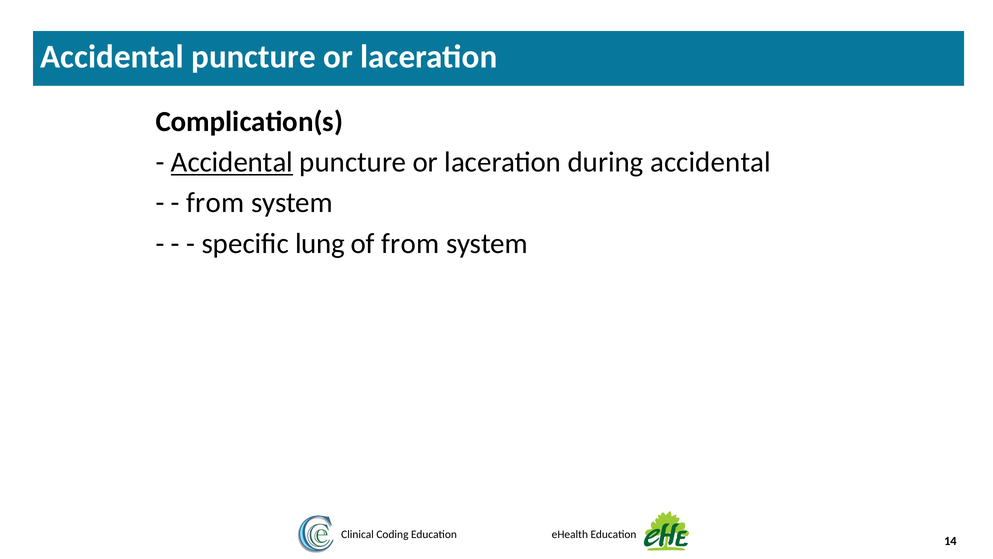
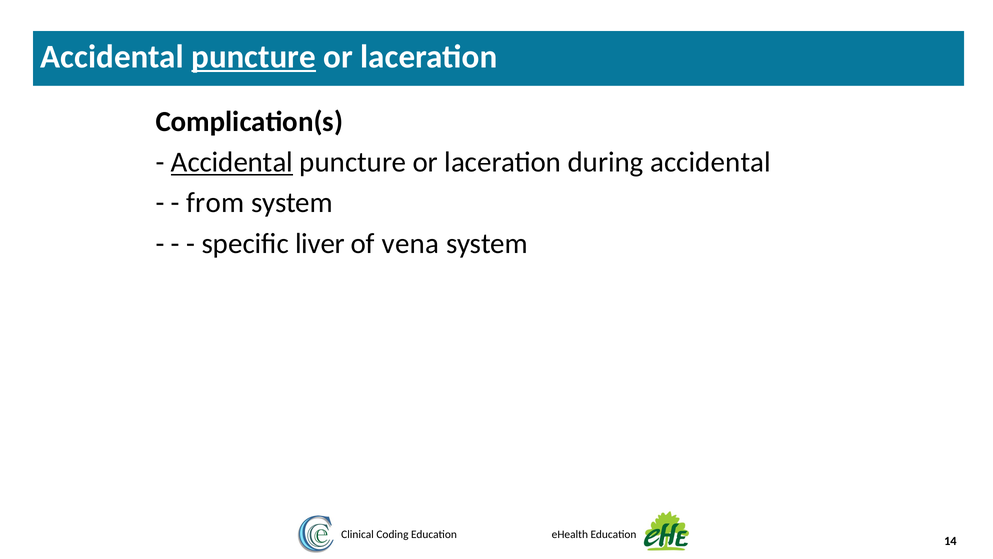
puncture at (254, 57) underline: none -> present
lung: lung -> liver
of from: from -> vena
